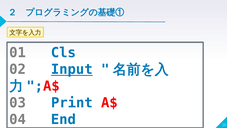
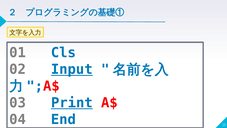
Print underline: none -> present
